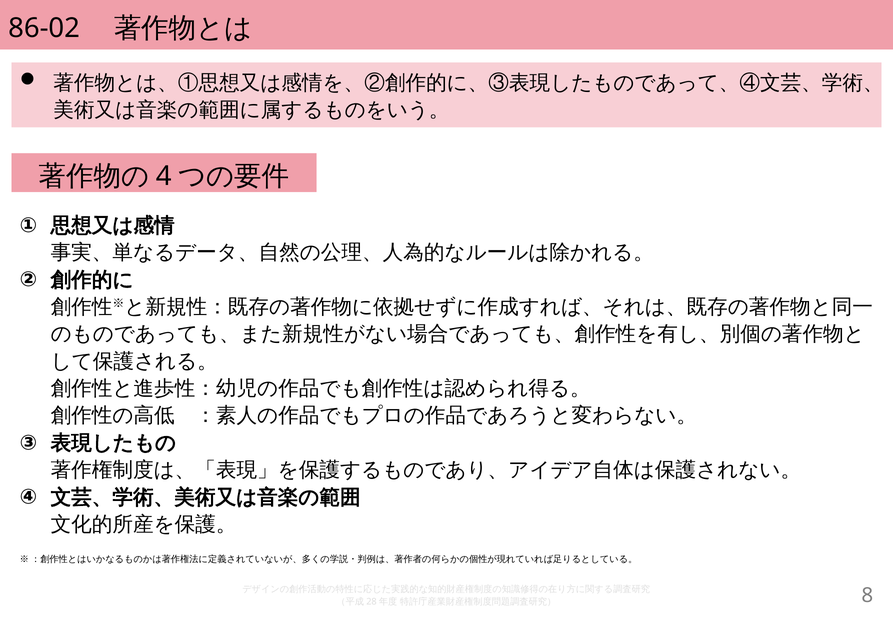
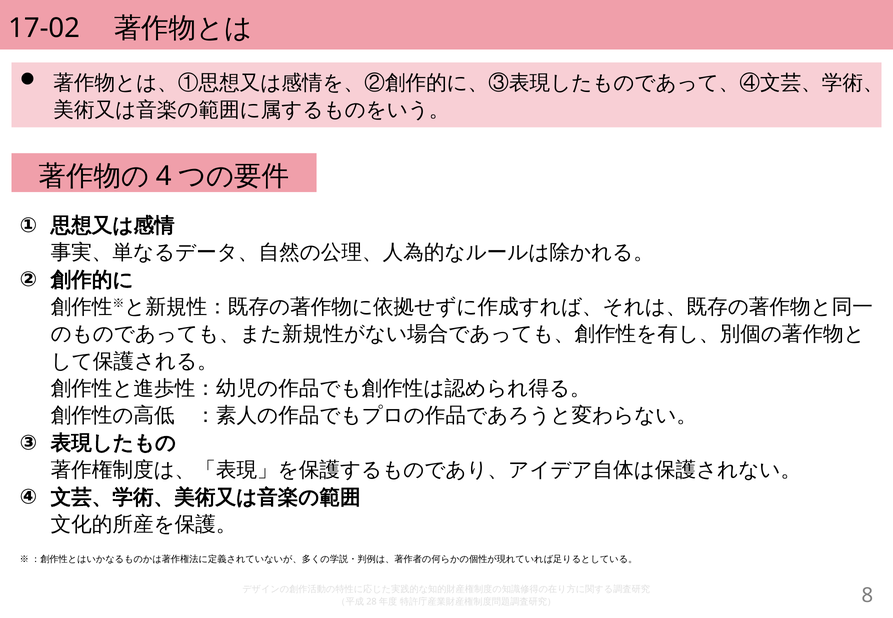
86-02: 86-02 -> 17-02
